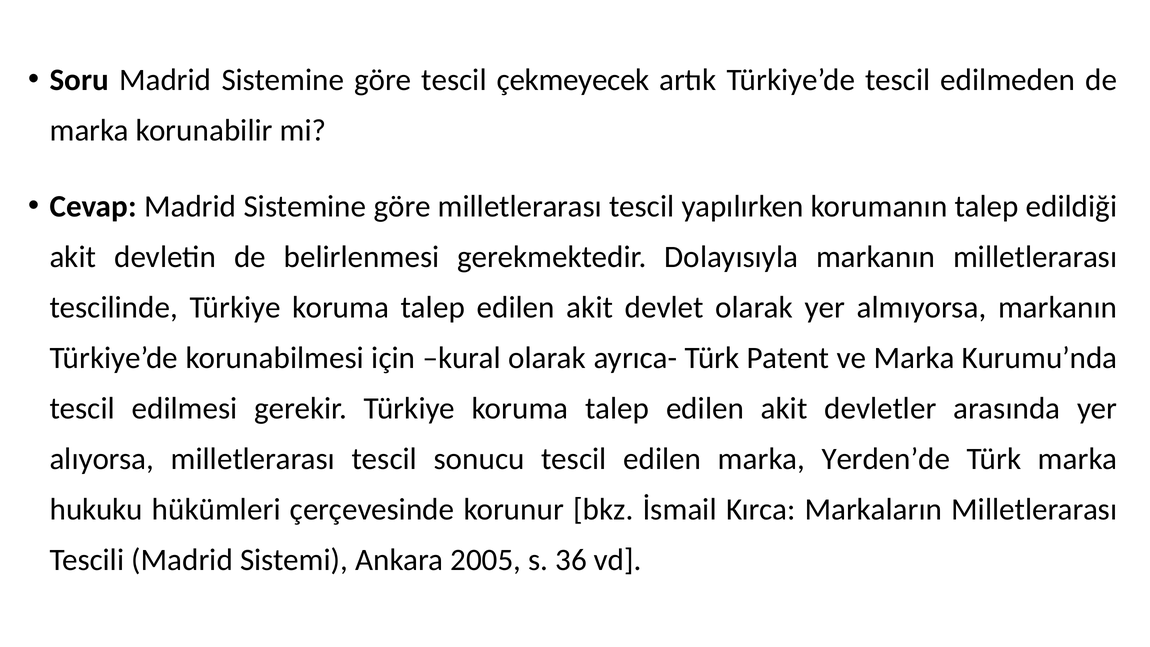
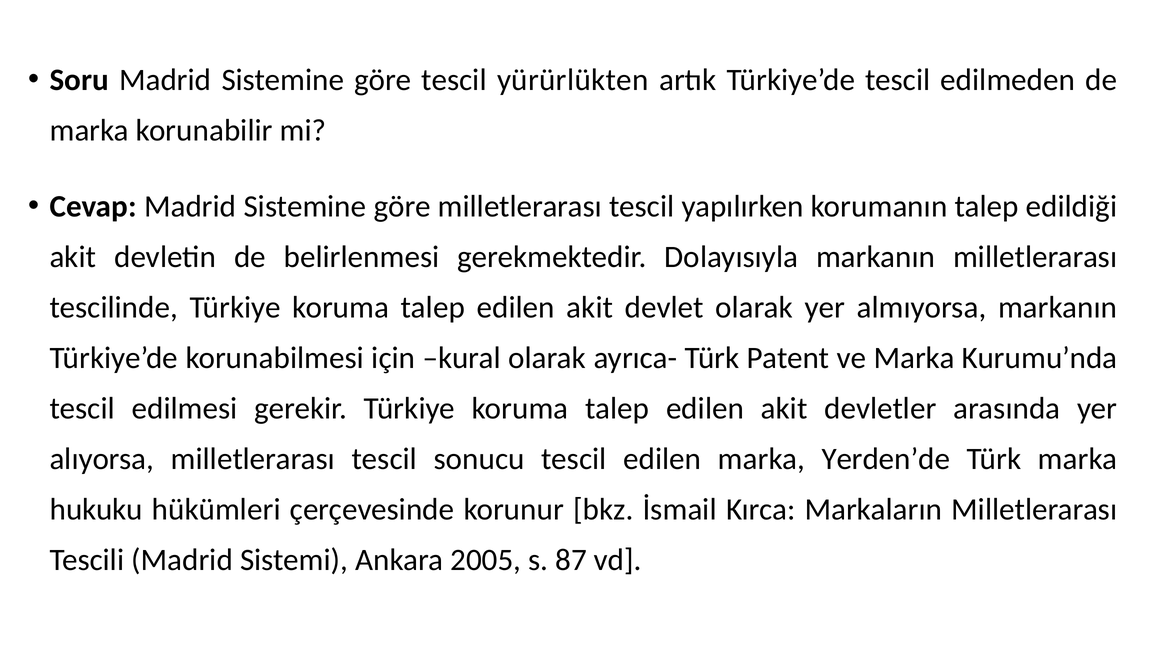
çekmeyecek: çekmeyecek -> yürürlükten
36: 36 -> 87
